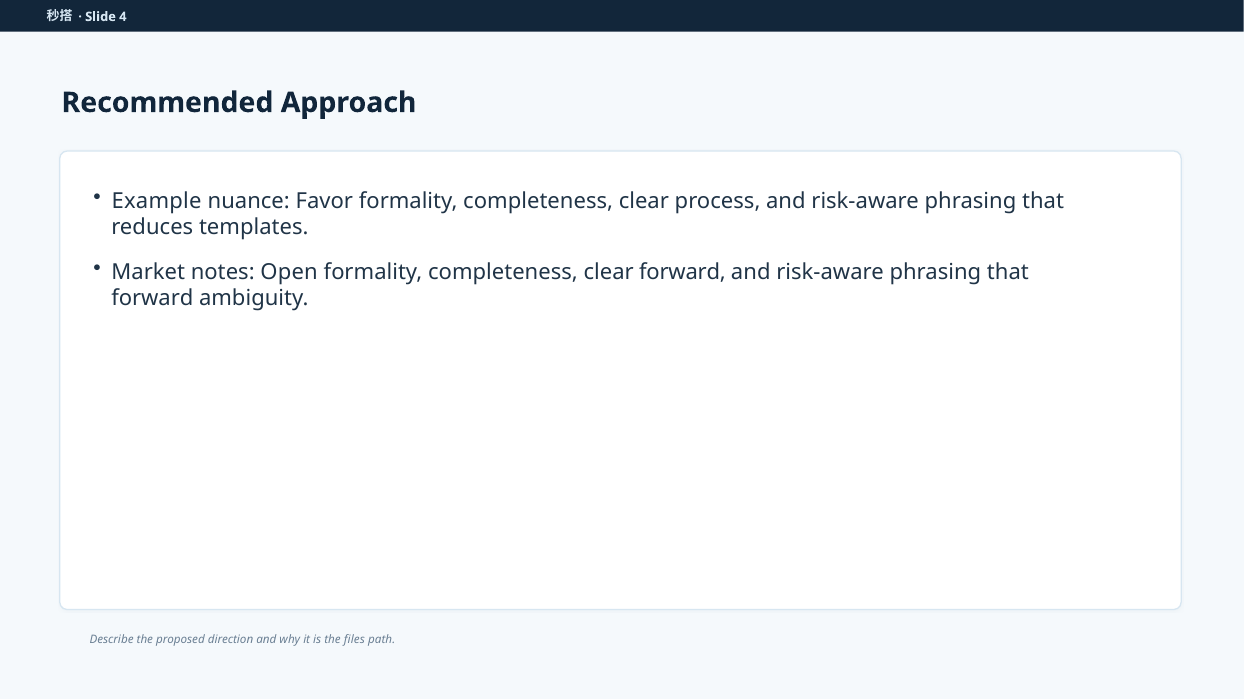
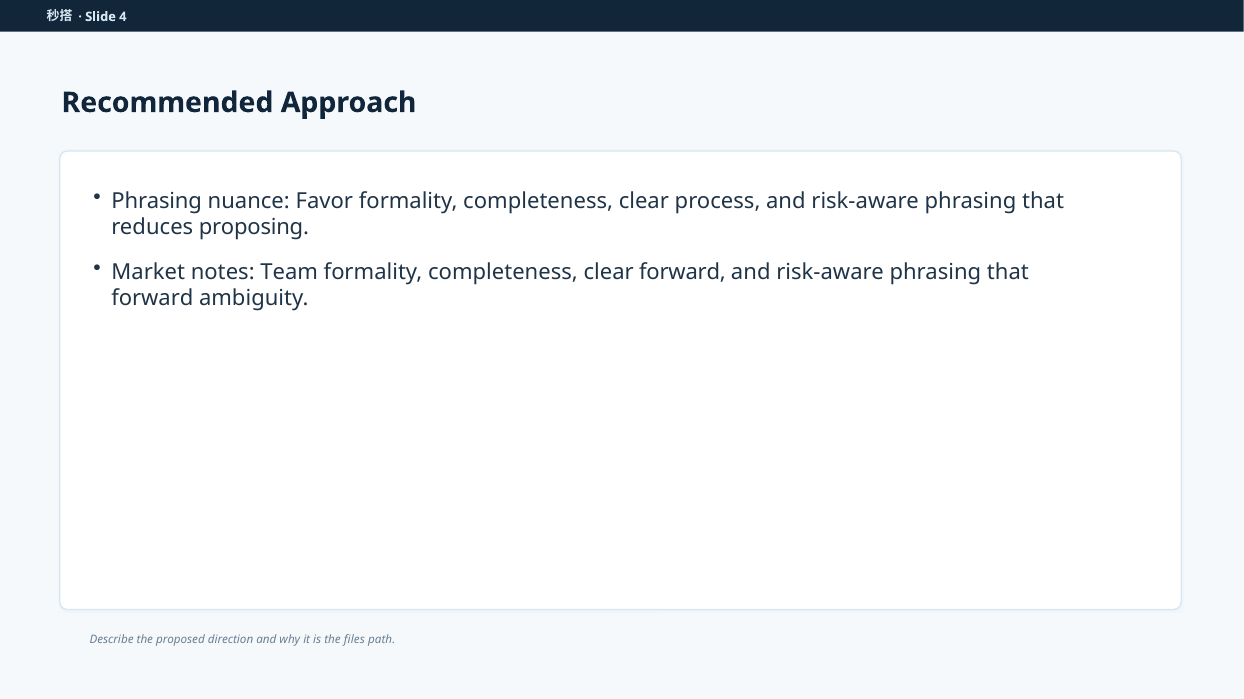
Example at (157, 201): Example -> Phrasing
templates: templates -> proposing
Open: Open -> Team
